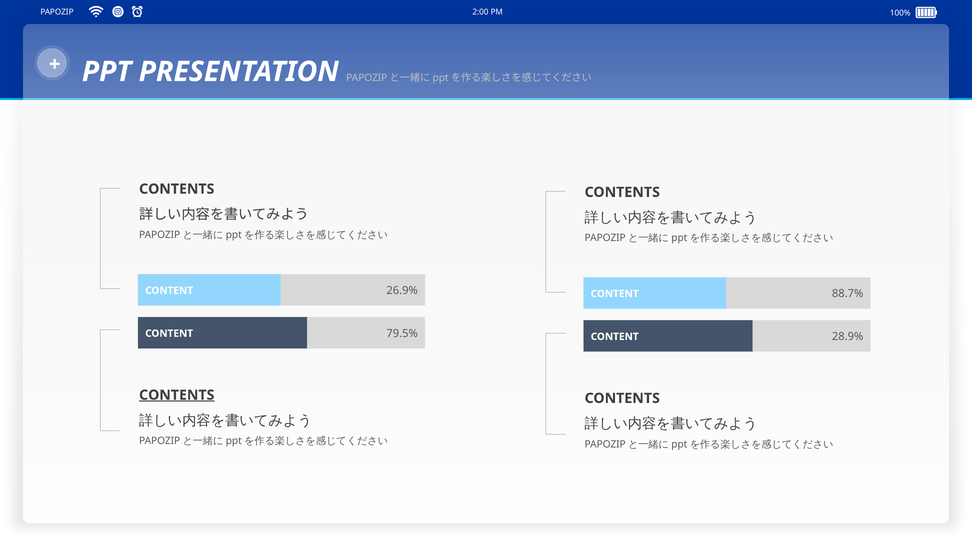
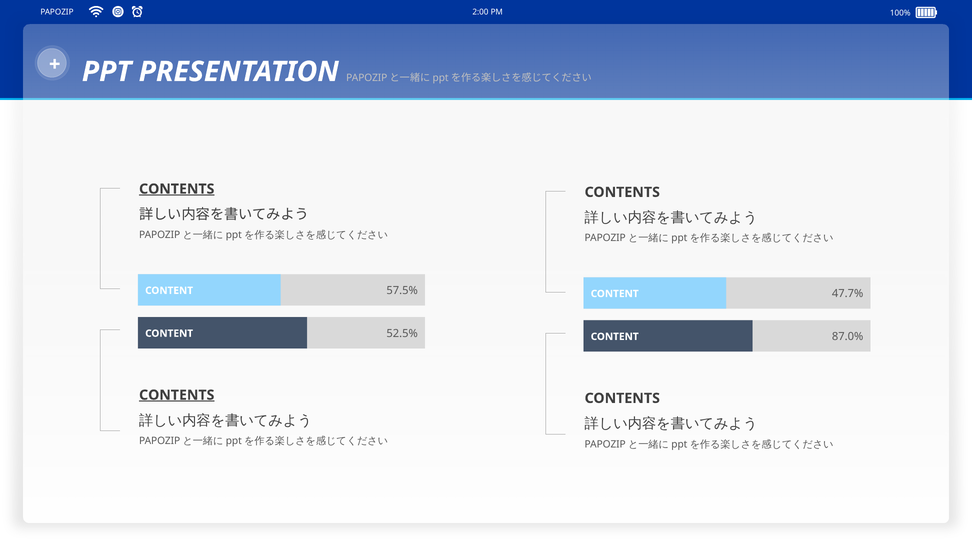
CONTENTS at (177, 189) underline: none -> present
26.9%: 26.9% -> 57.5%
88.7%: 88.7% -> 47.7%
79.5%: 79.5% -> 52.5%
28.9%: 28.9% -> 87.0%
